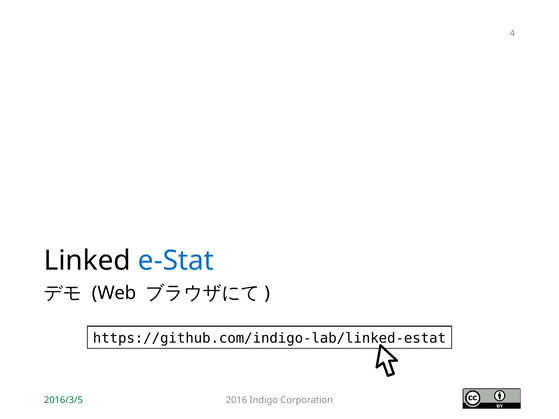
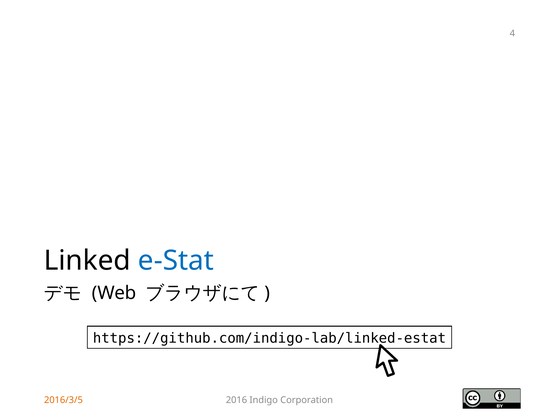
2016/3/5 colour: green -> orange
